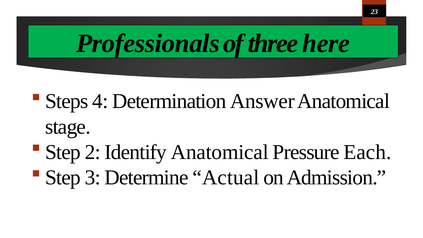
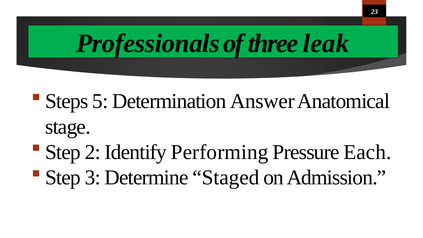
here: here -> leak
4: 4 -> 5
Identify Anatomical: Anatomical -> Performing
Actual: Actual -> Staged
